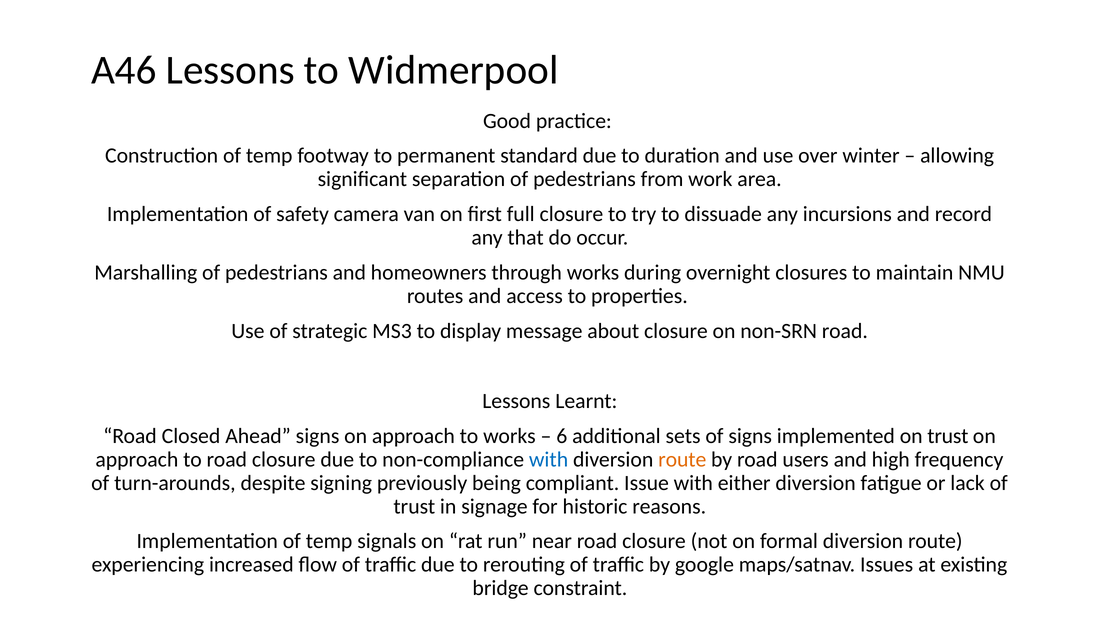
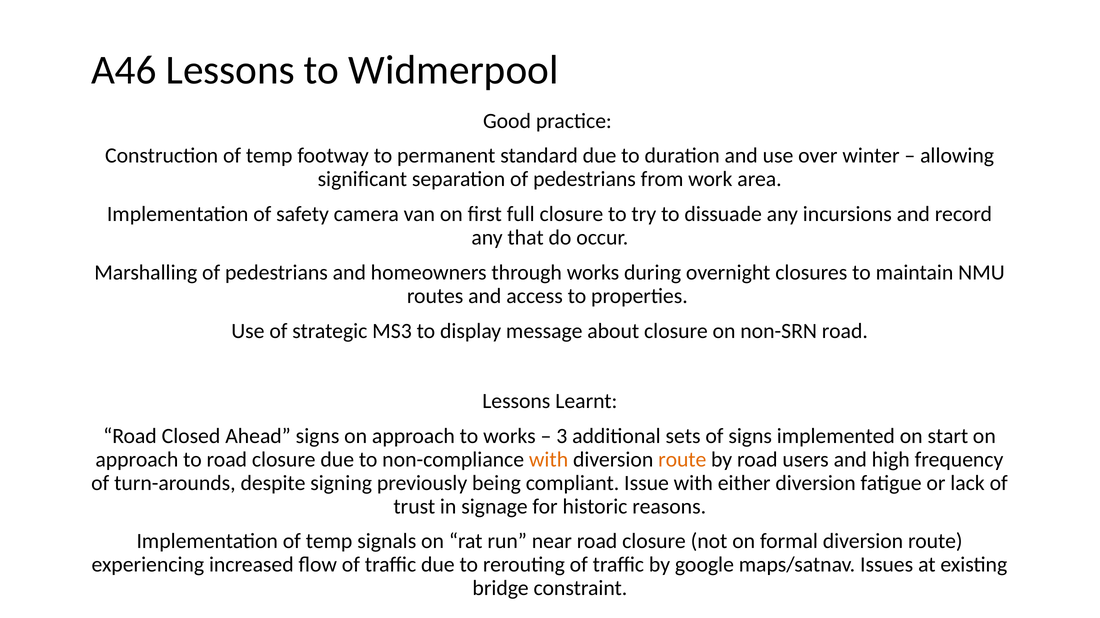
6: 6 -> 3
on trust: trust -> start
with at (549, 460) colour: blue -> orange
